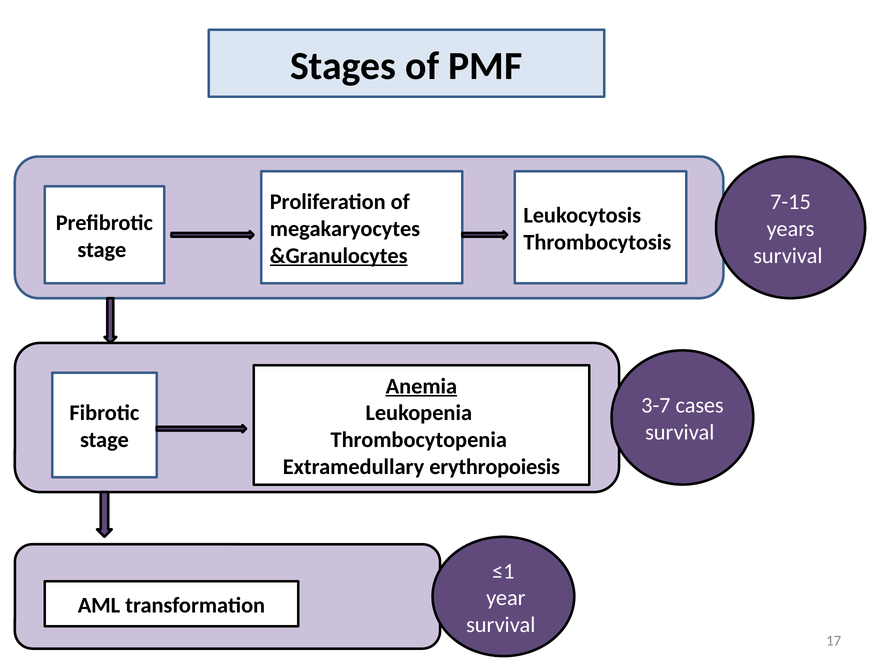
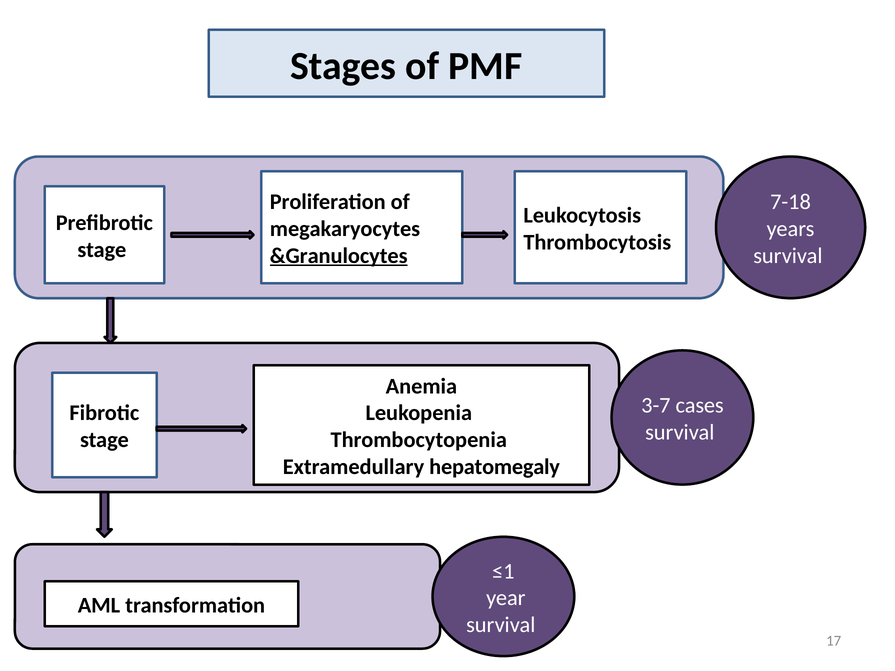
7-15: 7-15 -> 7-18
Anemia underline: present -> none
erythropoiesis: erythropoiesis -> hepatomegaly
